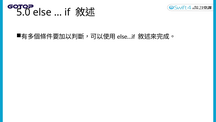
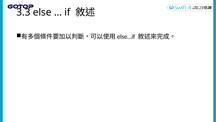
5.0: 5.0 -> 3.3
